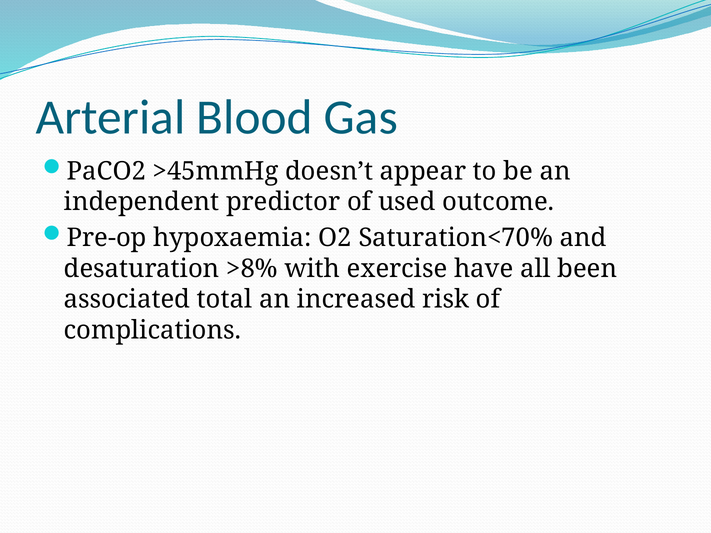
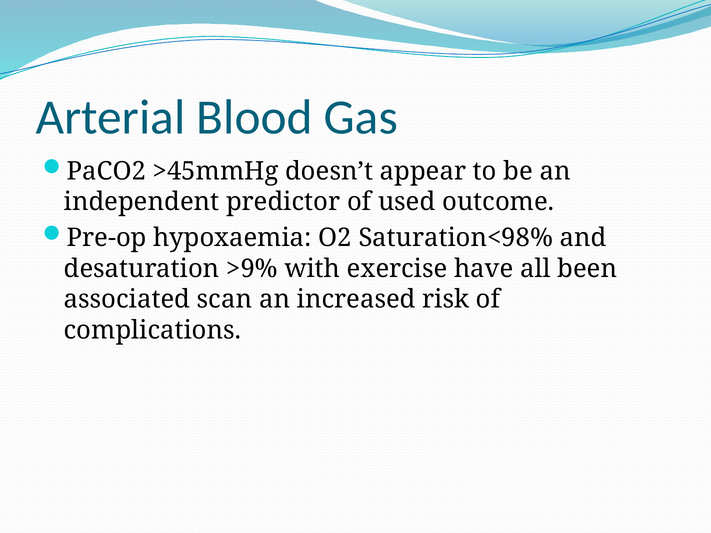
Saturation<70%: Saturation<70% -> Saturation<98%
>8%: >8% -> >9%
total: total -> scan
